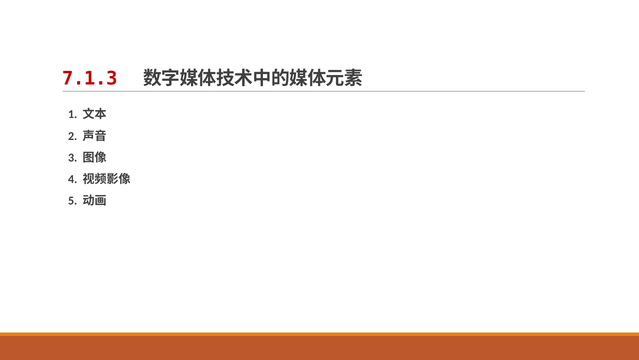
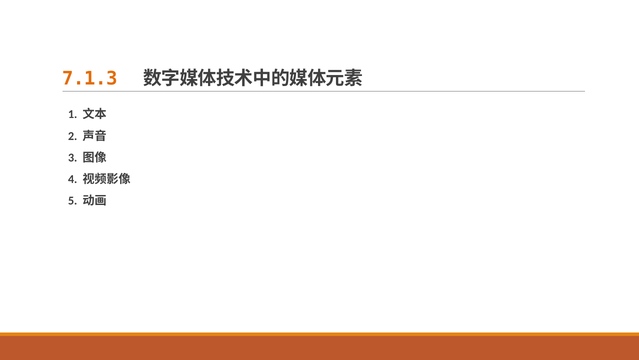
7.1.3 colour: red -> orange
